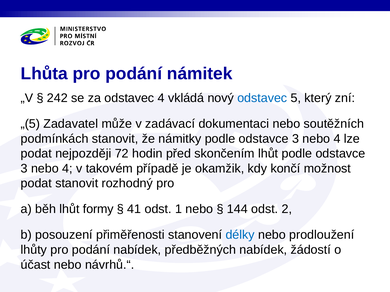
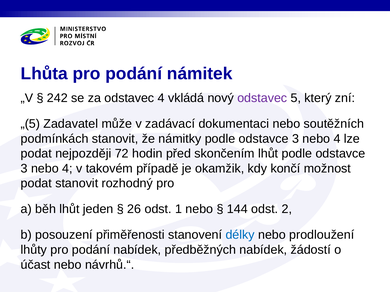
odstavec at (262, 98) colour: blue -> purple
formy: formy -> jeden
41: 41 -> 26
